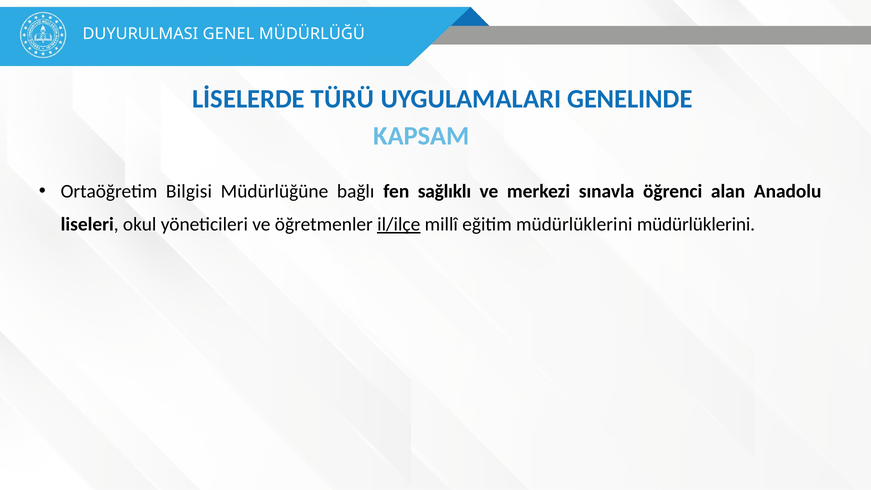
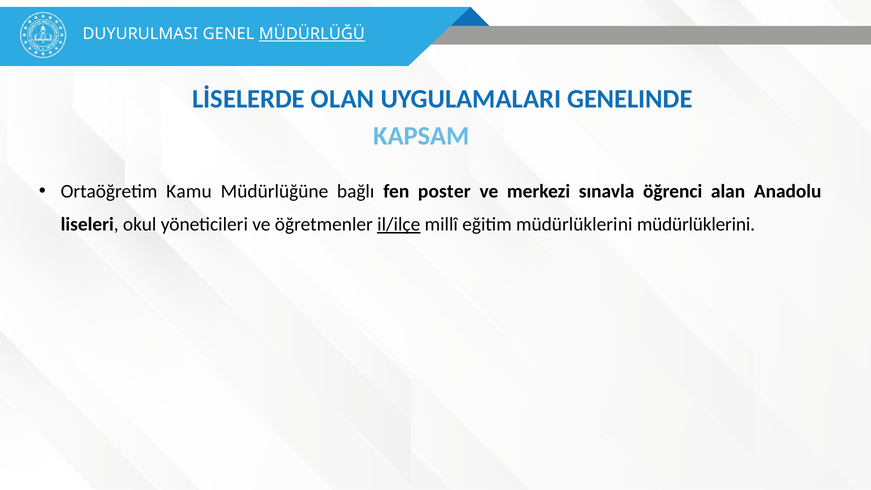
MÜDÜRLÜĞÜ underline: none -> present
TÜRÜ: TÜRÜ -> OLAN
Bilgisi: Bilgisi -> Kamu
sağlıklı: sağlıklı -> poster
